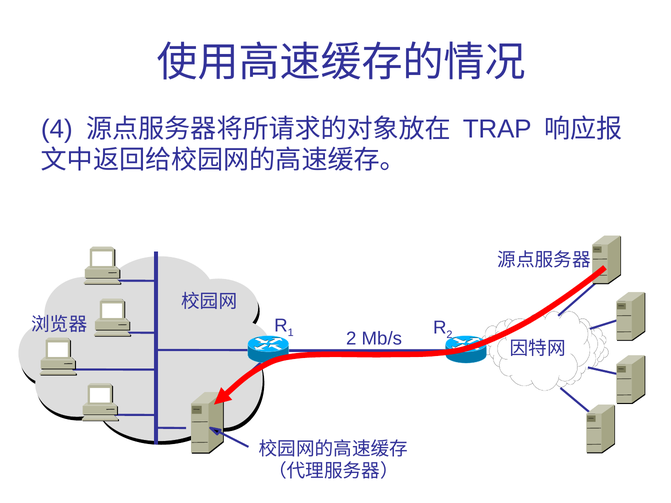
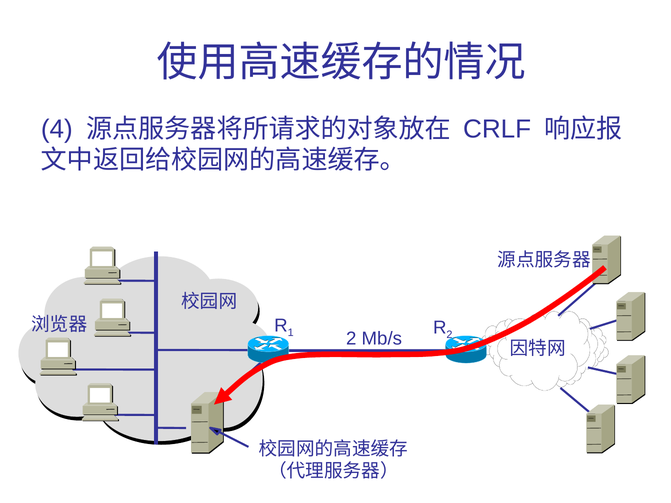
TRAP: TRAP -> CRLF
